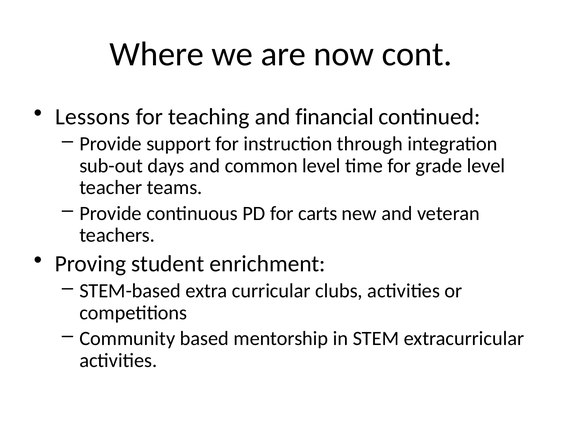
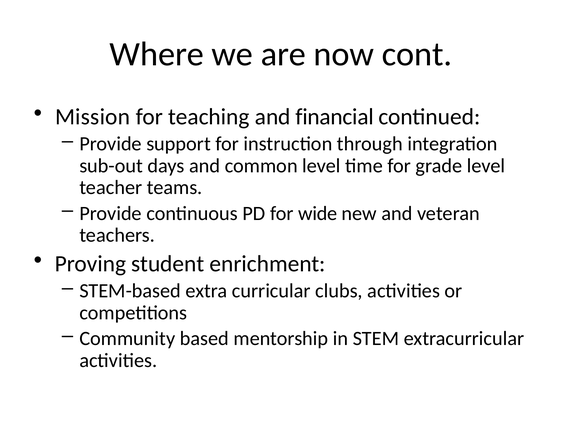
Lessons: Lessons -> Mission
carts: carts -> wide
